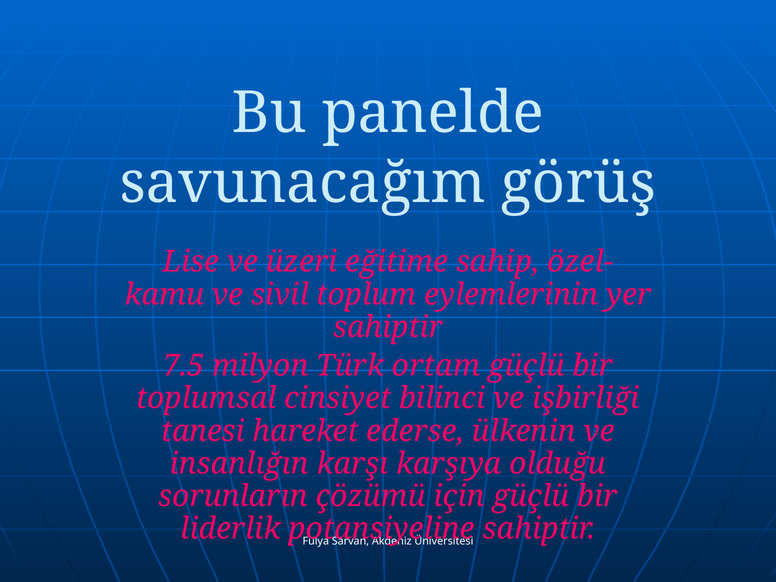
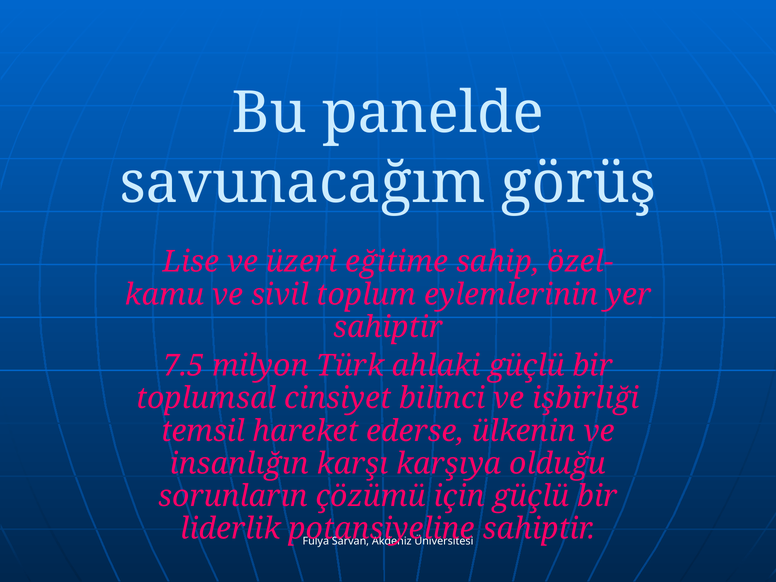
ortam: ortam -> ahlaki
tanesi: tanesi -> temsil
